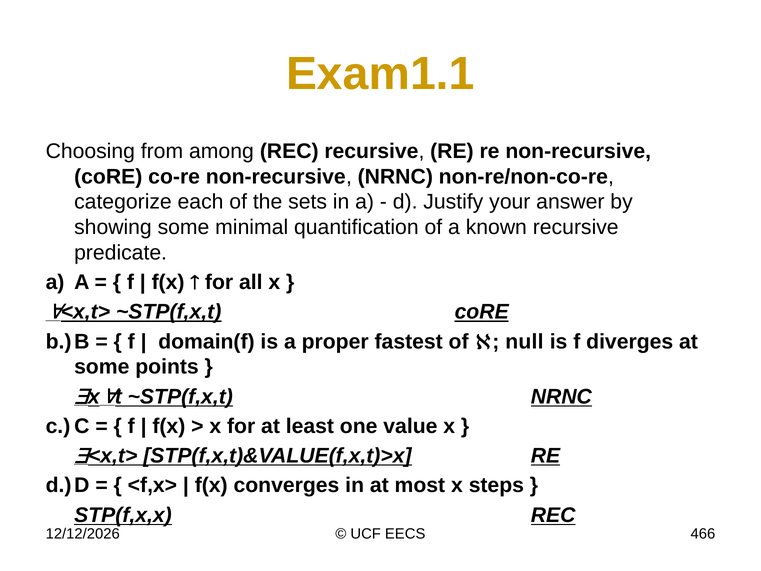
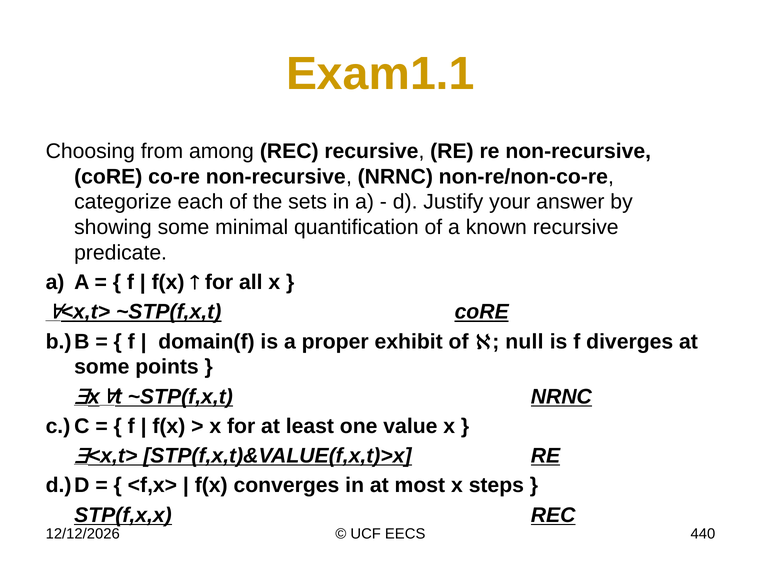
fastest: fastest -> exhibit
466: 466 -> 440
